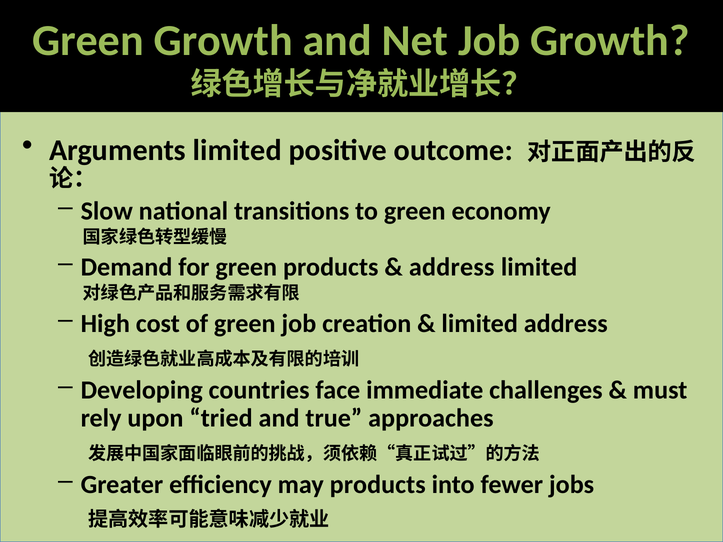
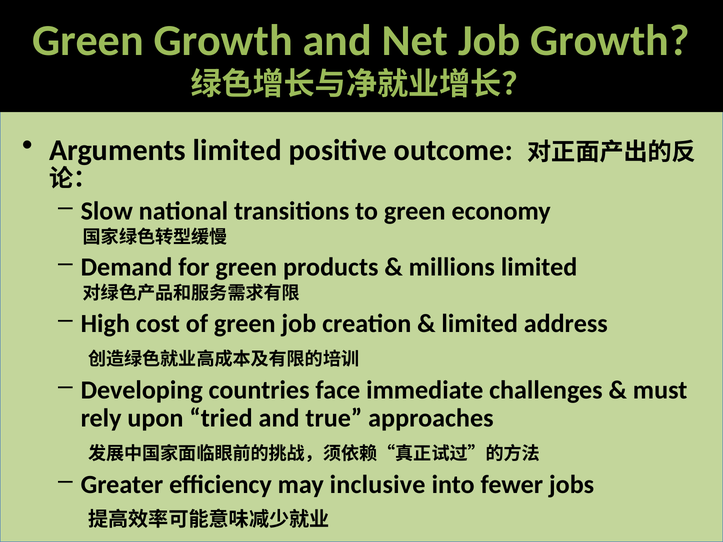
address at (452, 267): address -> millions
may products: products -> inclusive
